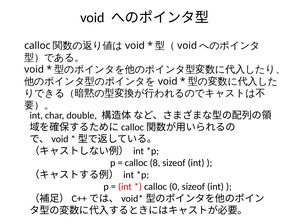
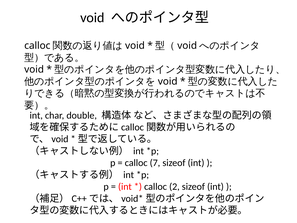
8: 8 -> 7
0: 0 -> 2
